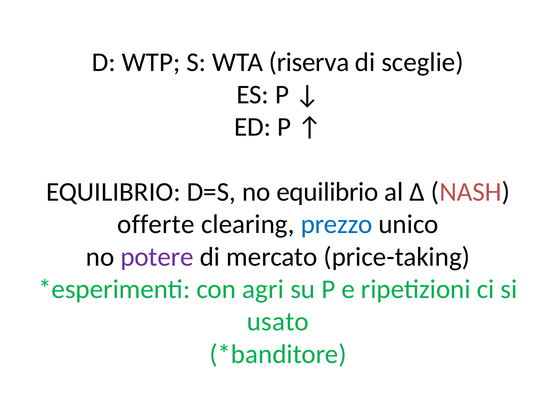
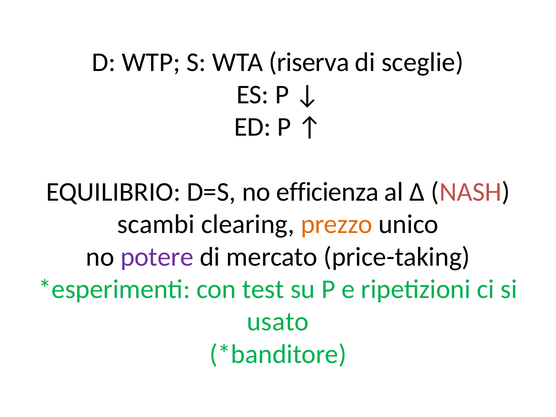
no equilibrio: equilibrio -> efficienza
offerte: offerte -> scambi
prezzo colour: blue -> orange
agri: agri -> test
